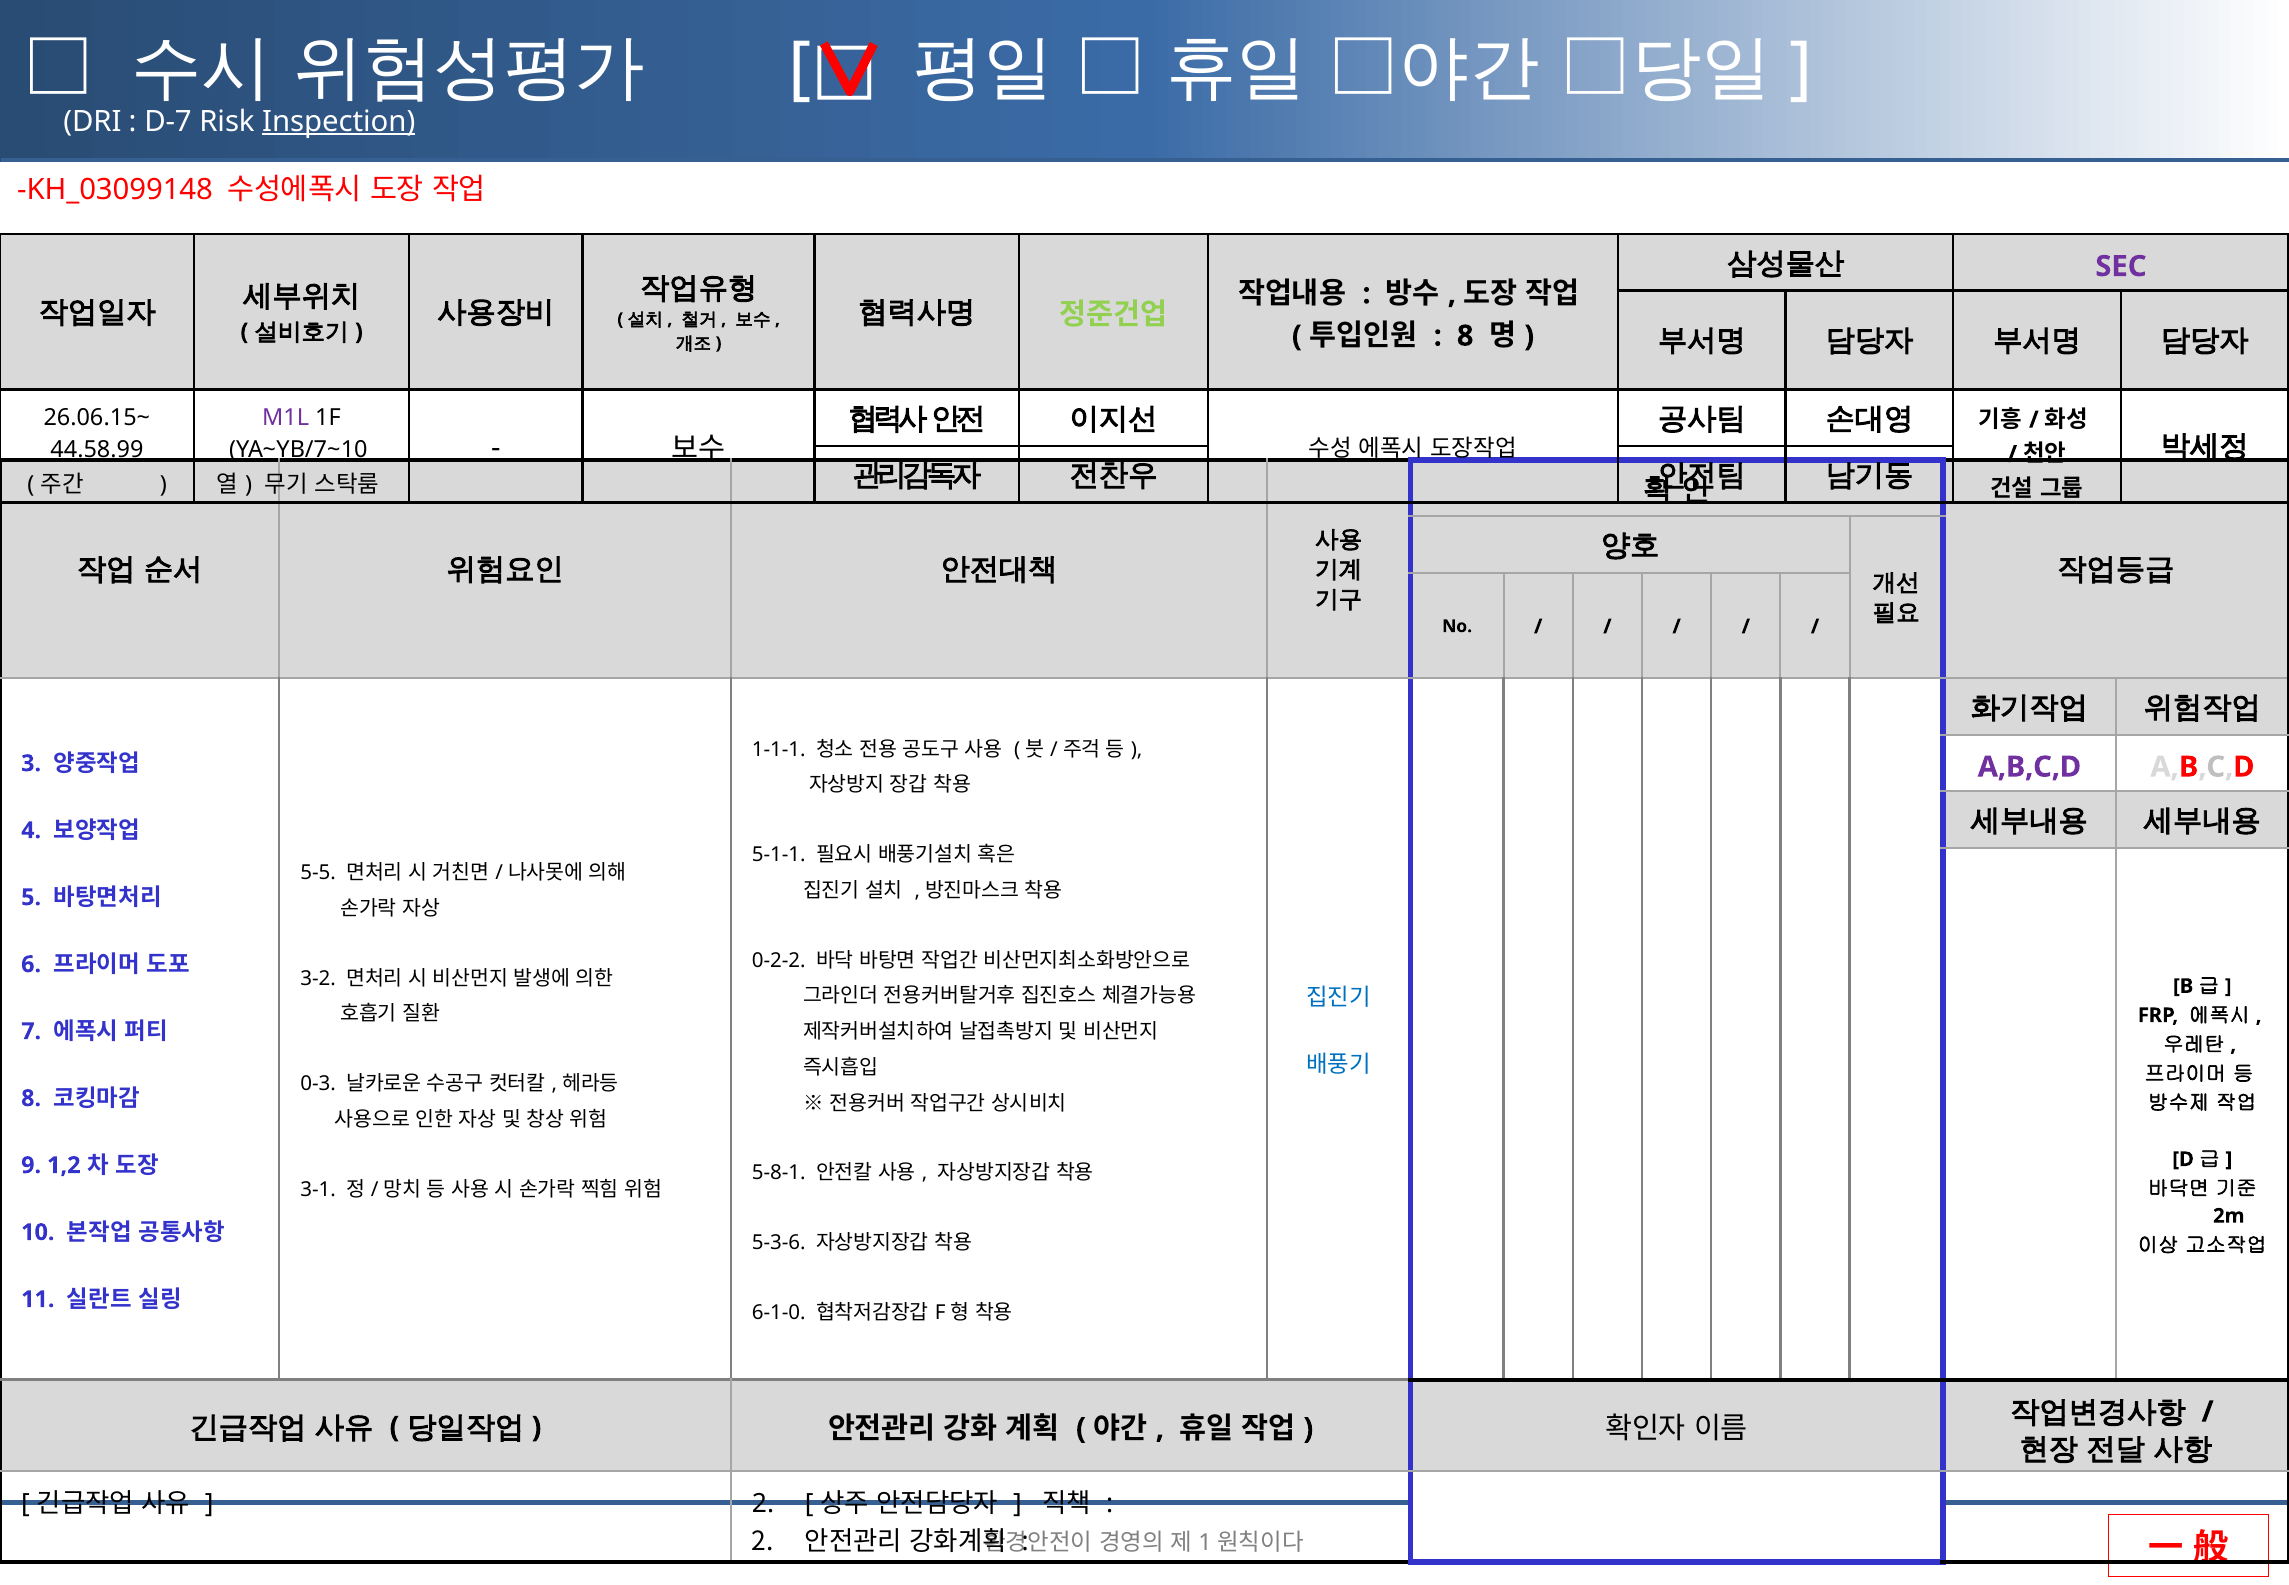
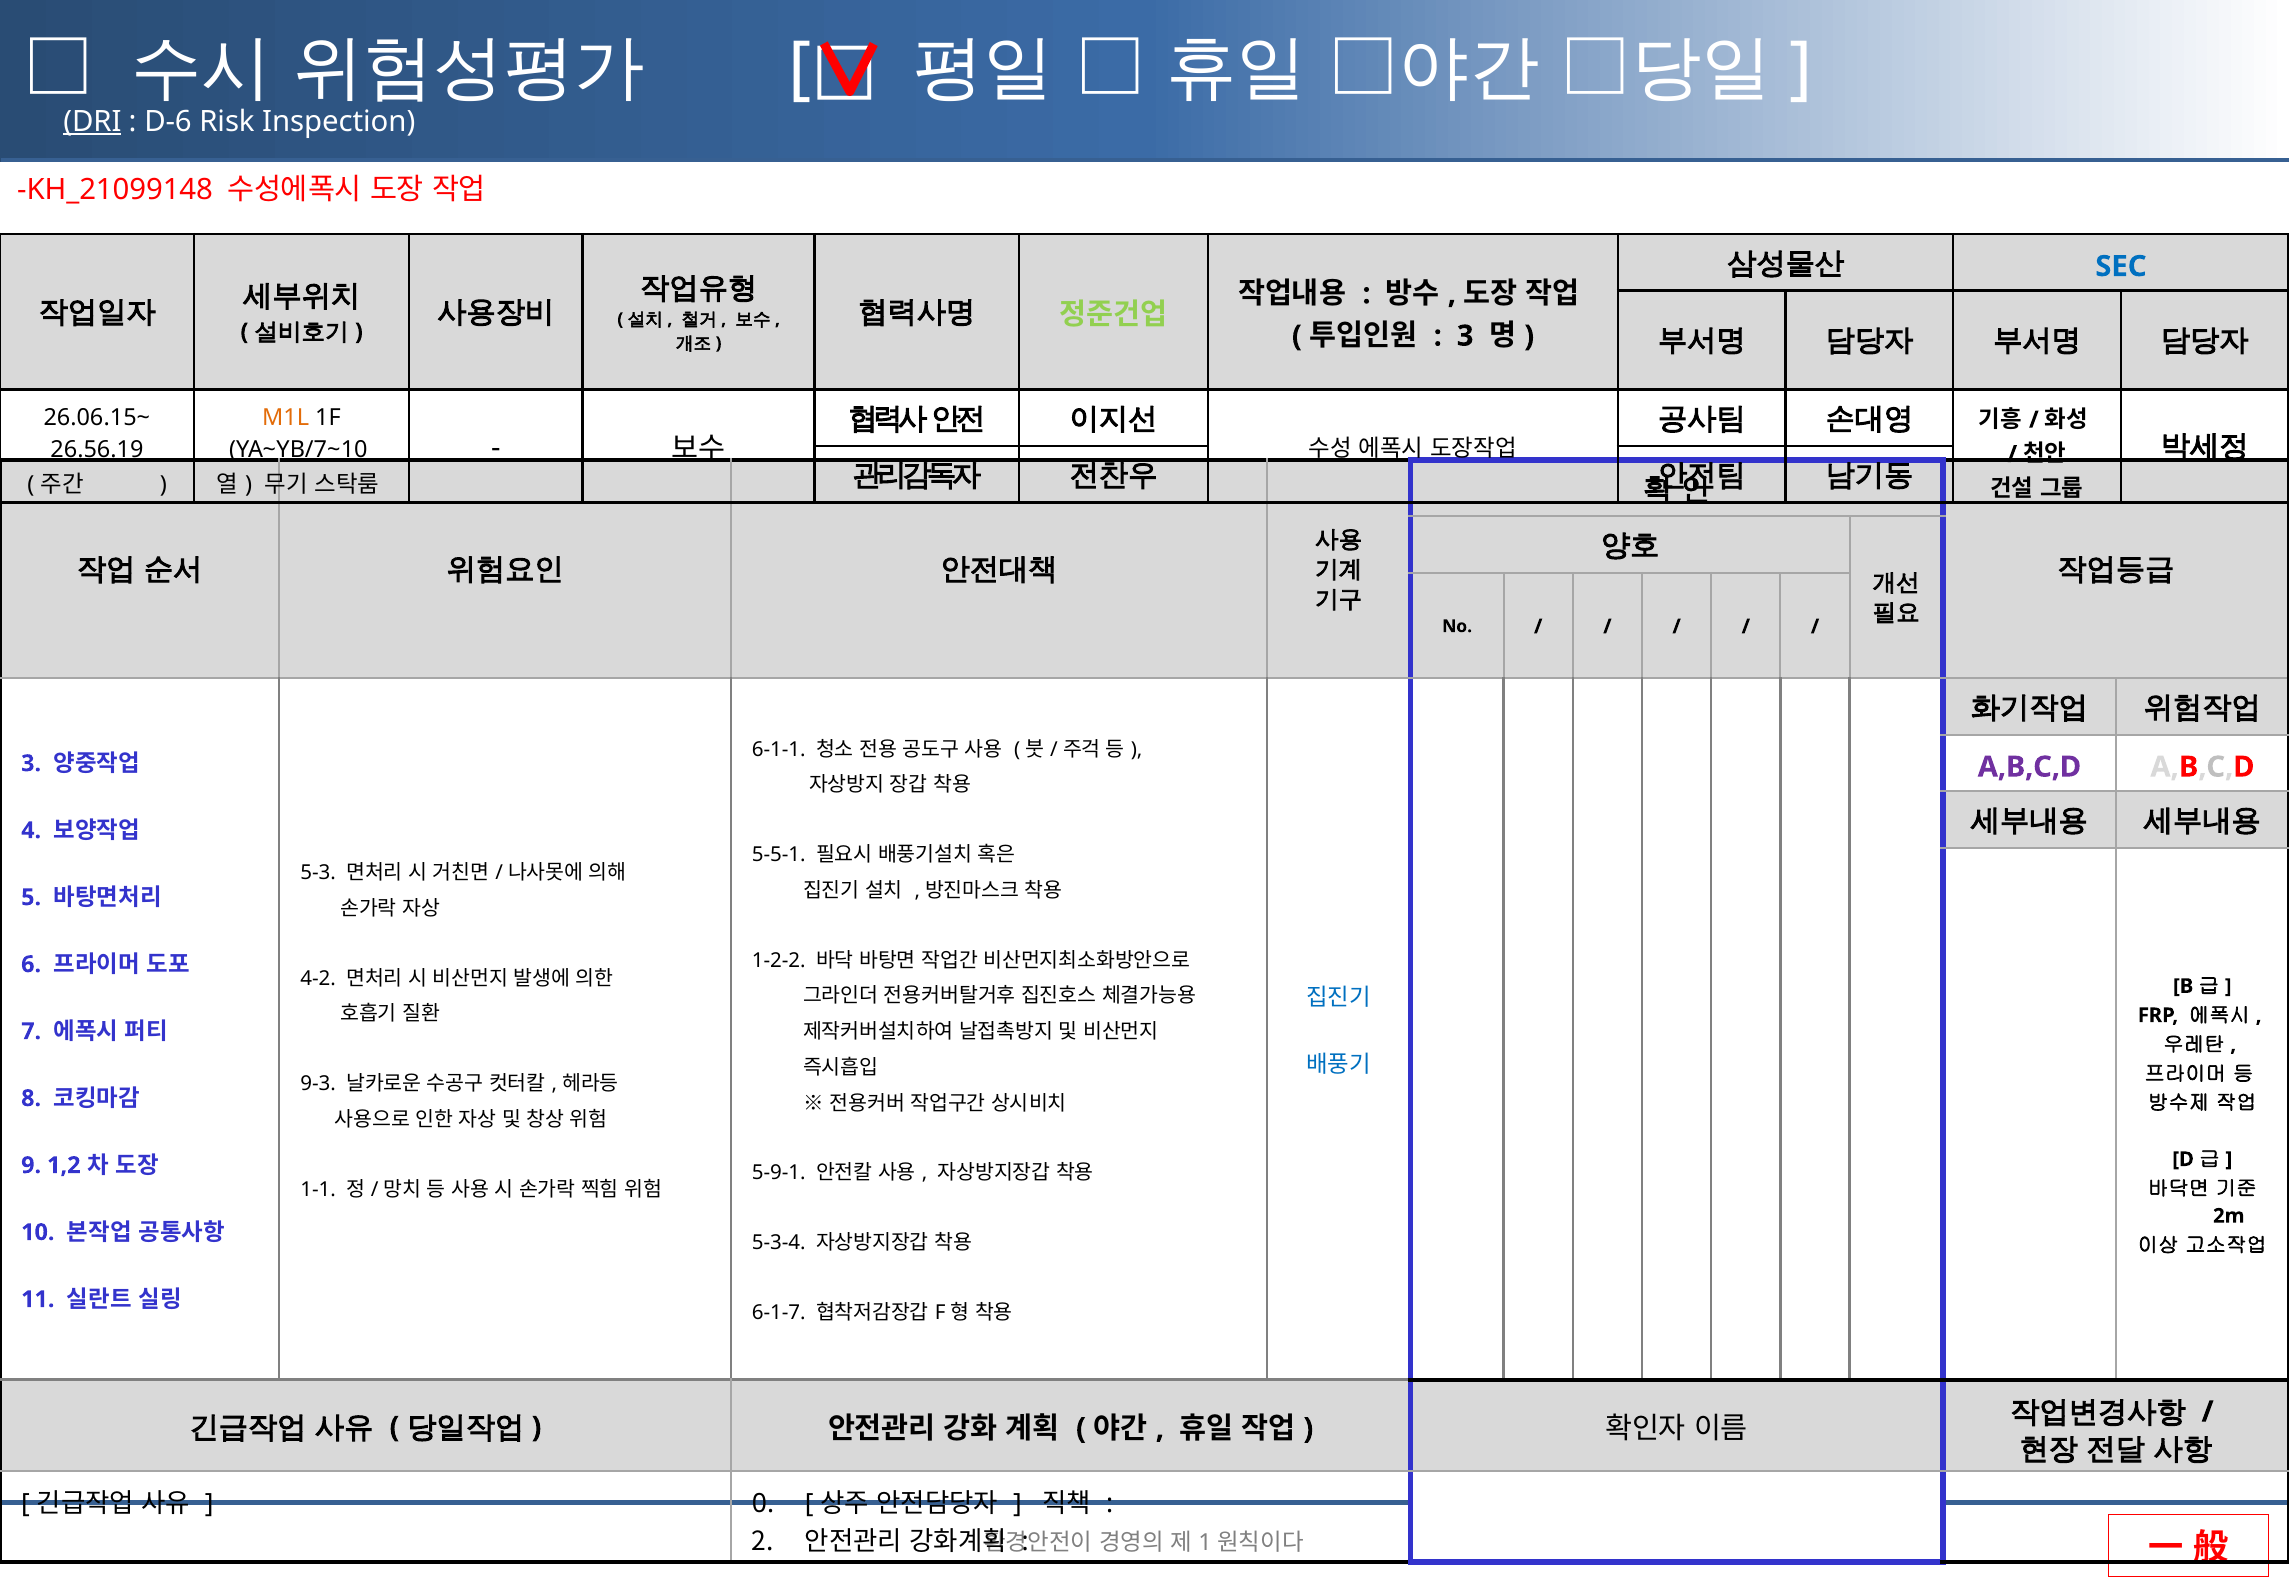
DRI underline: none -> present
D-7: D-7 -> D-6
Inspection underline: present -> none
KH_03099148: KH_03099148 -> KH_21099148
SEC colour: purple -> blue
8 at (1465, 336): 8 -> 3
M1L colour: purple -> orange
44.58.99: 44.58.99 -> 26.56.19
1-1-1: 1-1-1 -> 6-1-1
5-1-1: 5-1-1 -> 5-5-1
5-5: 5-5 -> 5-3
0-2-2: 0-2-2 -> 1-2-2
3-2: 3-2 -> 4-2
0-3: 0-3 -> 9-3
5-8-1: 5-8-1 -> 5-9-1
3-1: 3-1 -> 1-1
5-3-6: 5-3-6 -> 5-3-4
6-1-0: 6-1-0 -> 6-1-7
2 at (763, 1504): 2 -> 0
